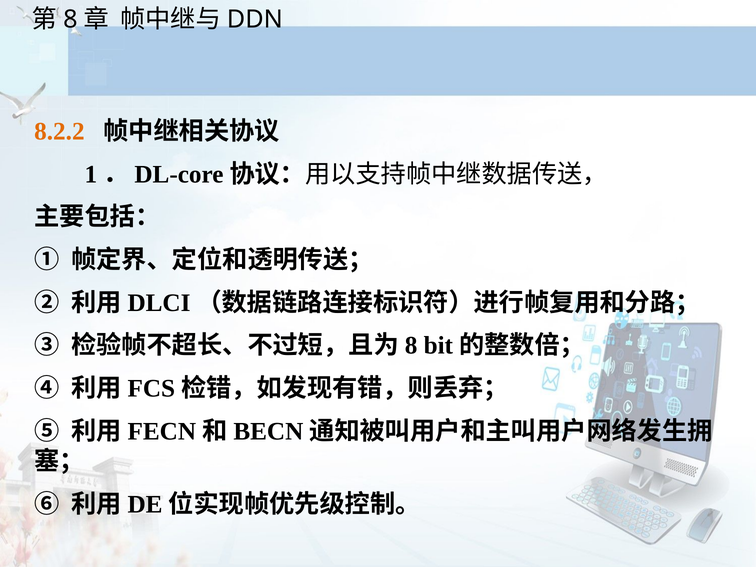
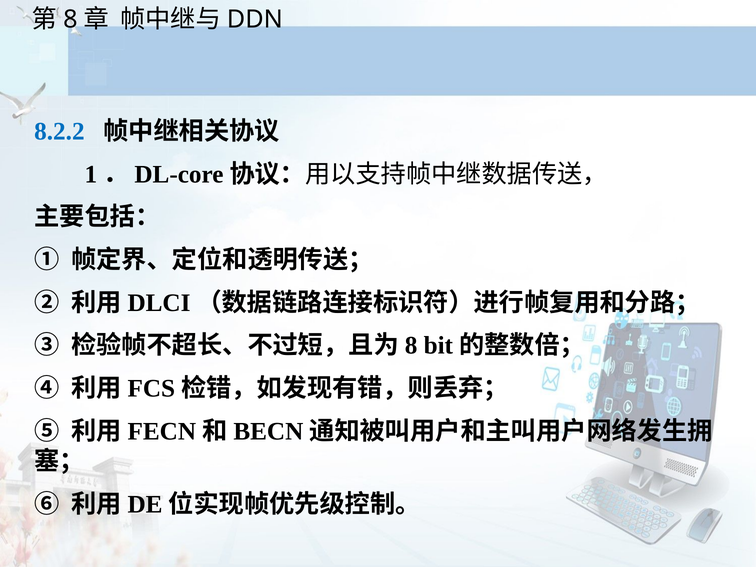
8.2.2 colour: orange -> blue
